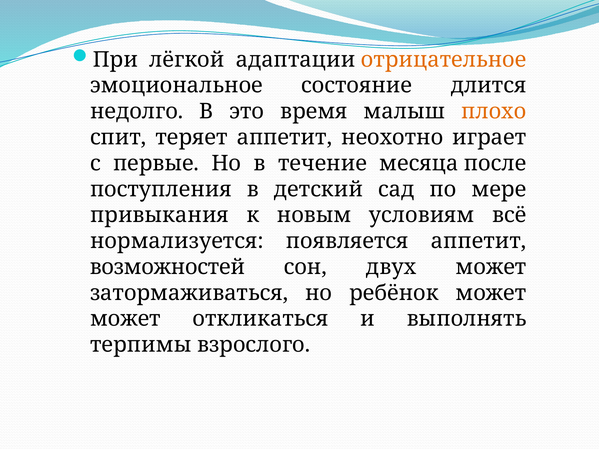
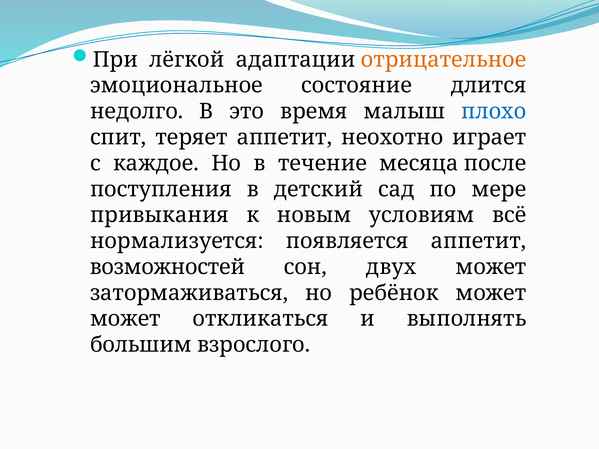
плохо colour: orange -> blue
первые: первые -> каждое
терпимы: терпимы -> большим
